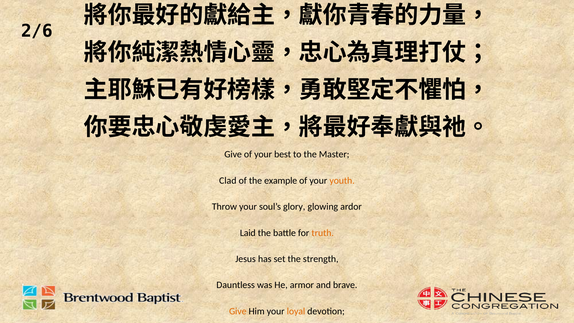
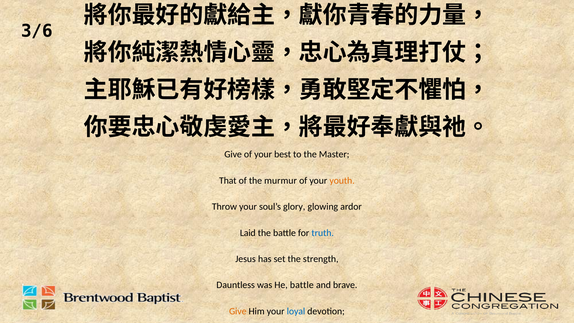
2/6: 2/6 -> 3/6
Clad at (228, 180): Clad -> That
example: example -> murmur
truth colour: orange -> blue
He armor: armor -> battle
loyal colour: orange -> blue
